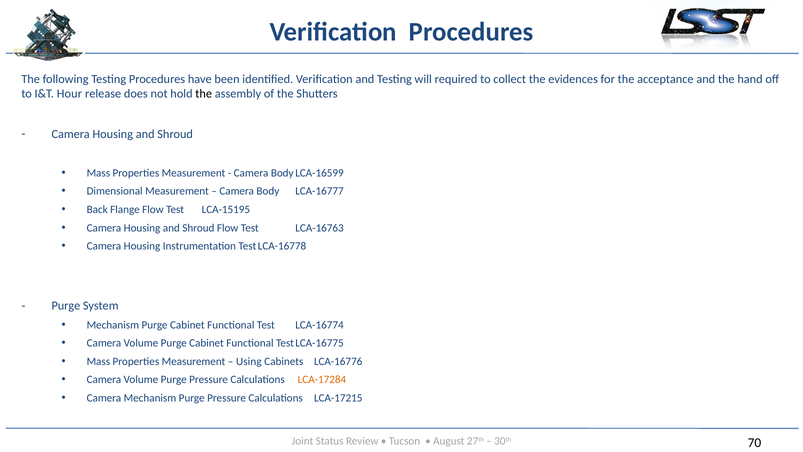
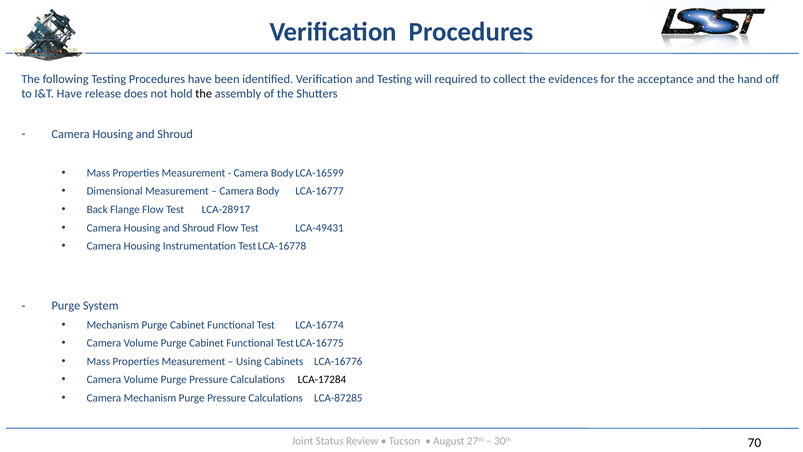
I&T Hour: Hour -> Have
LCA-15195: LCA-15195 -> LCA-28917
LCA-16763: LCA-16763 -> LCA-49431
LCA-17284 colour: orange -> black
LCA-17215: LCA-17215 -> LCA-87285
